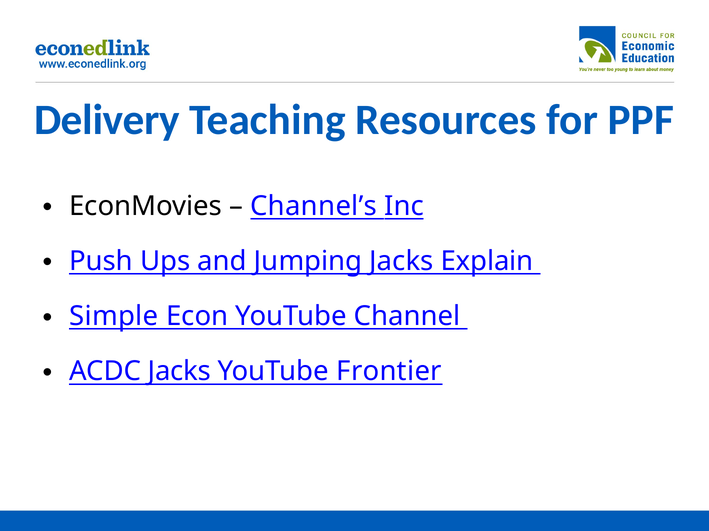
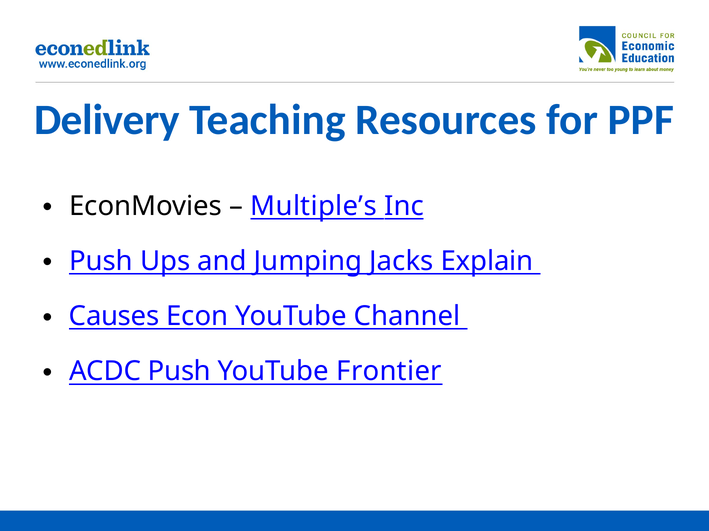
Channel’s: Channel’s -> Multiple’s
Simple: Simple -> Causes
ACDC Jacks: Jacks -> Push
